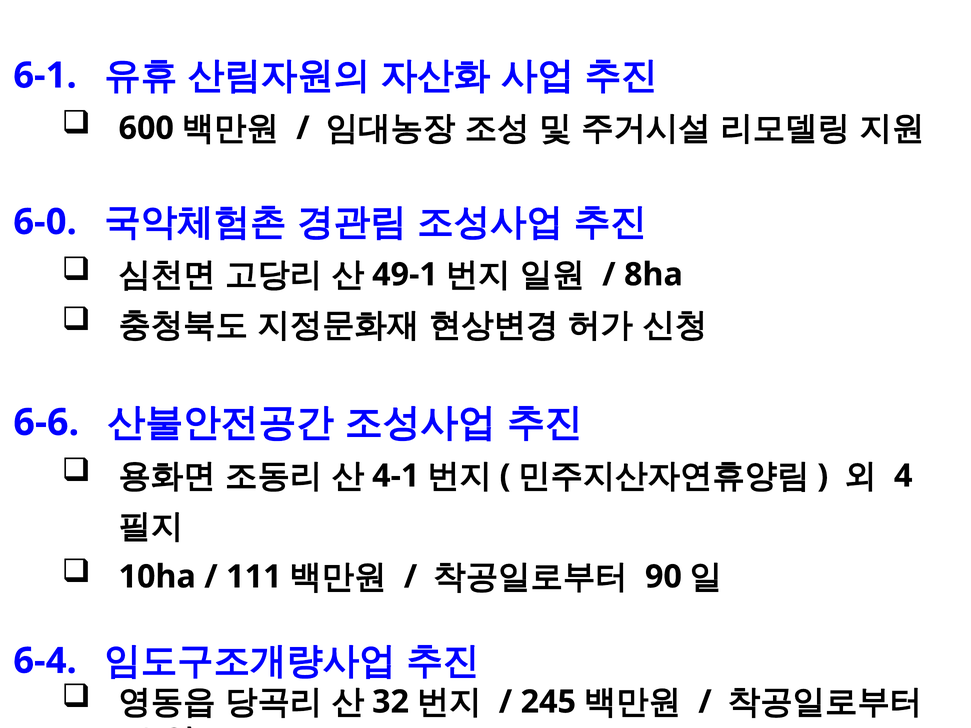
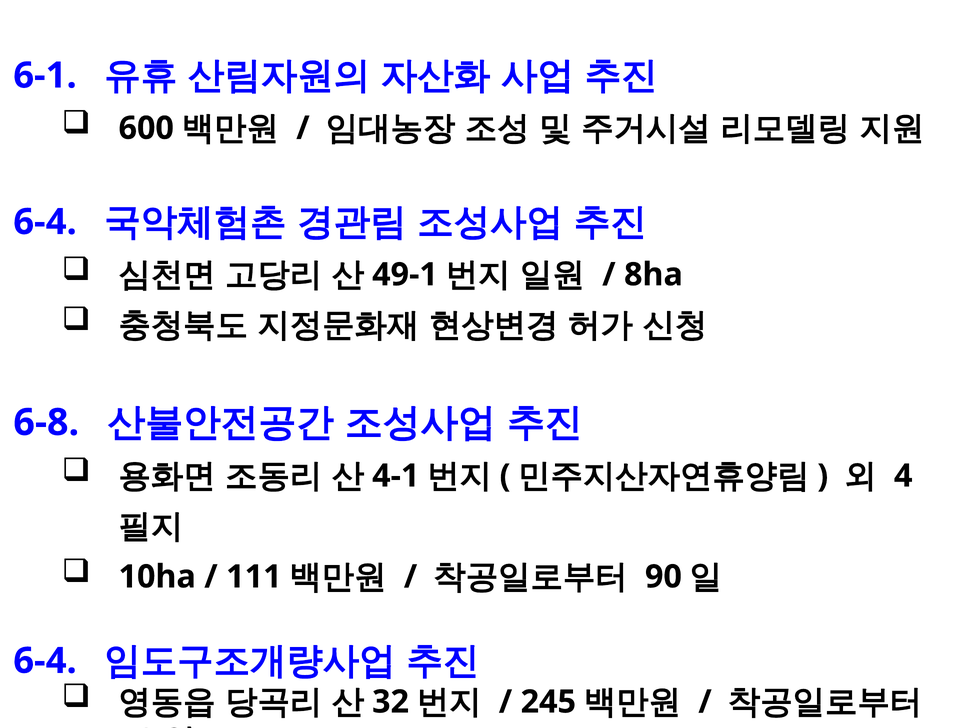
6-0 at (45, 222): 6-0 -> 6-4
6-6: 6-6 -> 6-8
